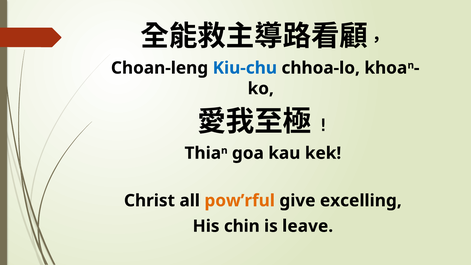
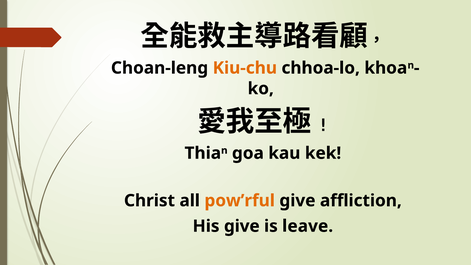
Kiu-chu colour: blue -> orange
excelling: excelling -> affliction
His chin: chin -> give
